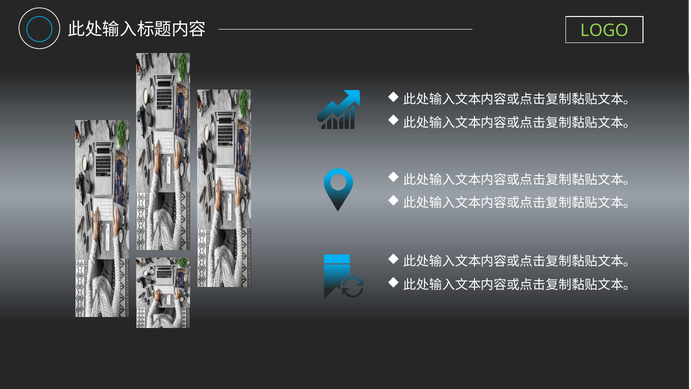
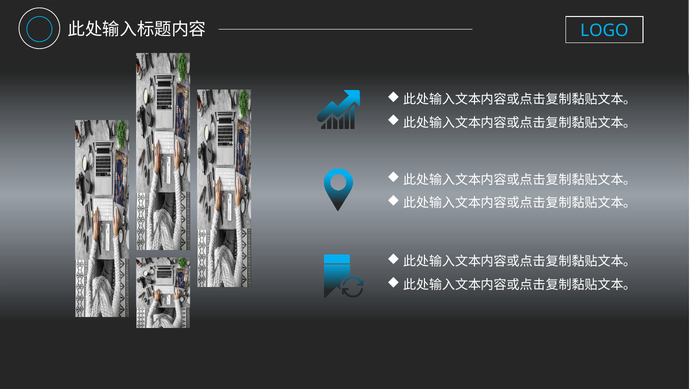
LOGO colour: light green -> light blue
